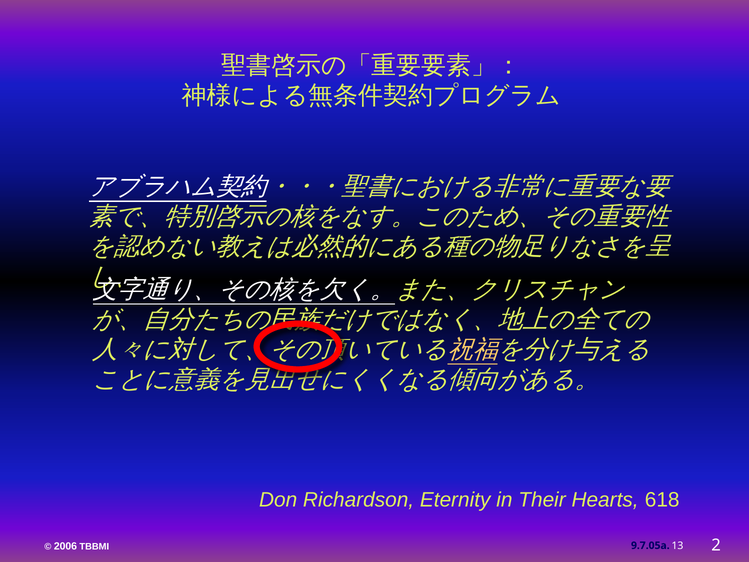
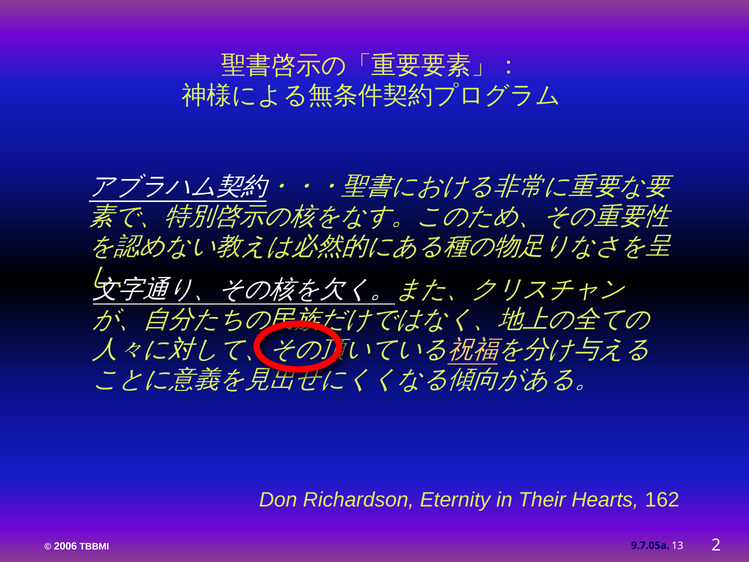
618: 618 -> 162
